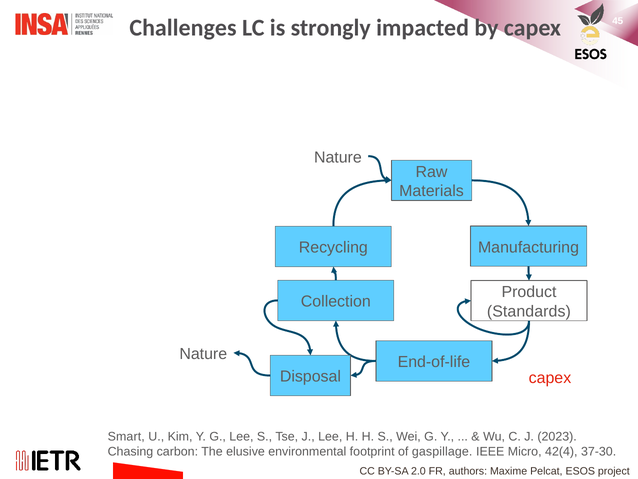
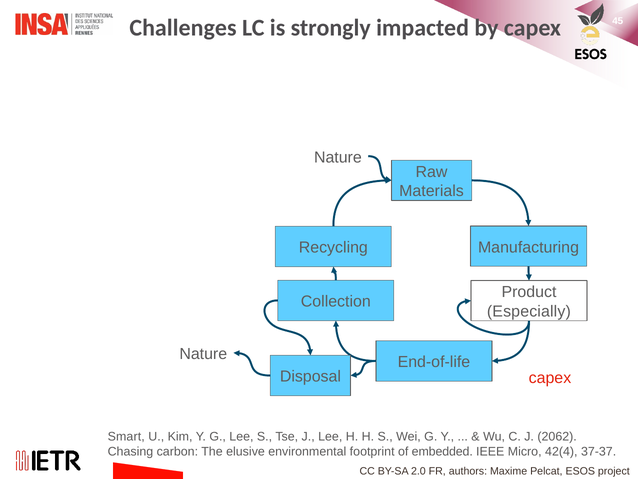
Standards: Standards -> Especially
2023: 2023 -> 2062
gaspillage: gaspillage -> embedded
37-30: 37-30 -> 37-37
